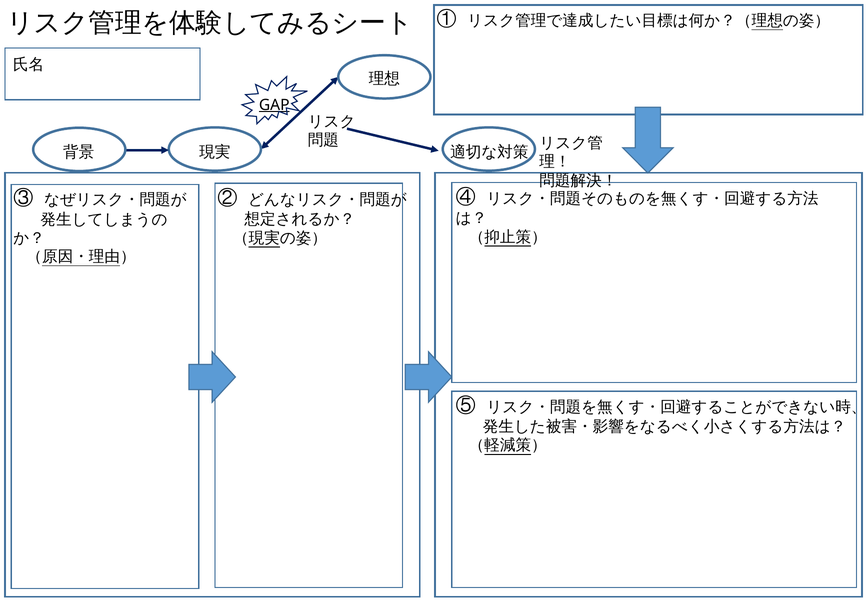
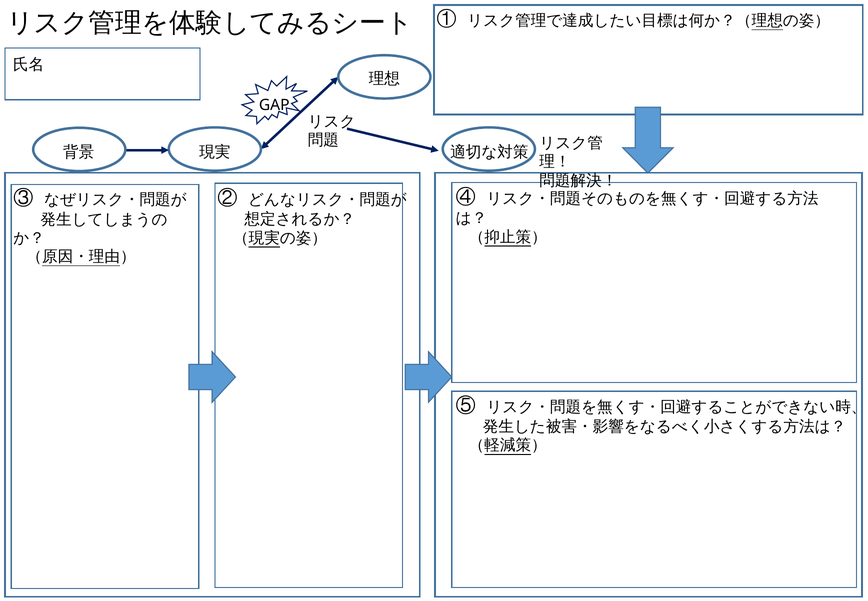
GAP underline: present -> none
